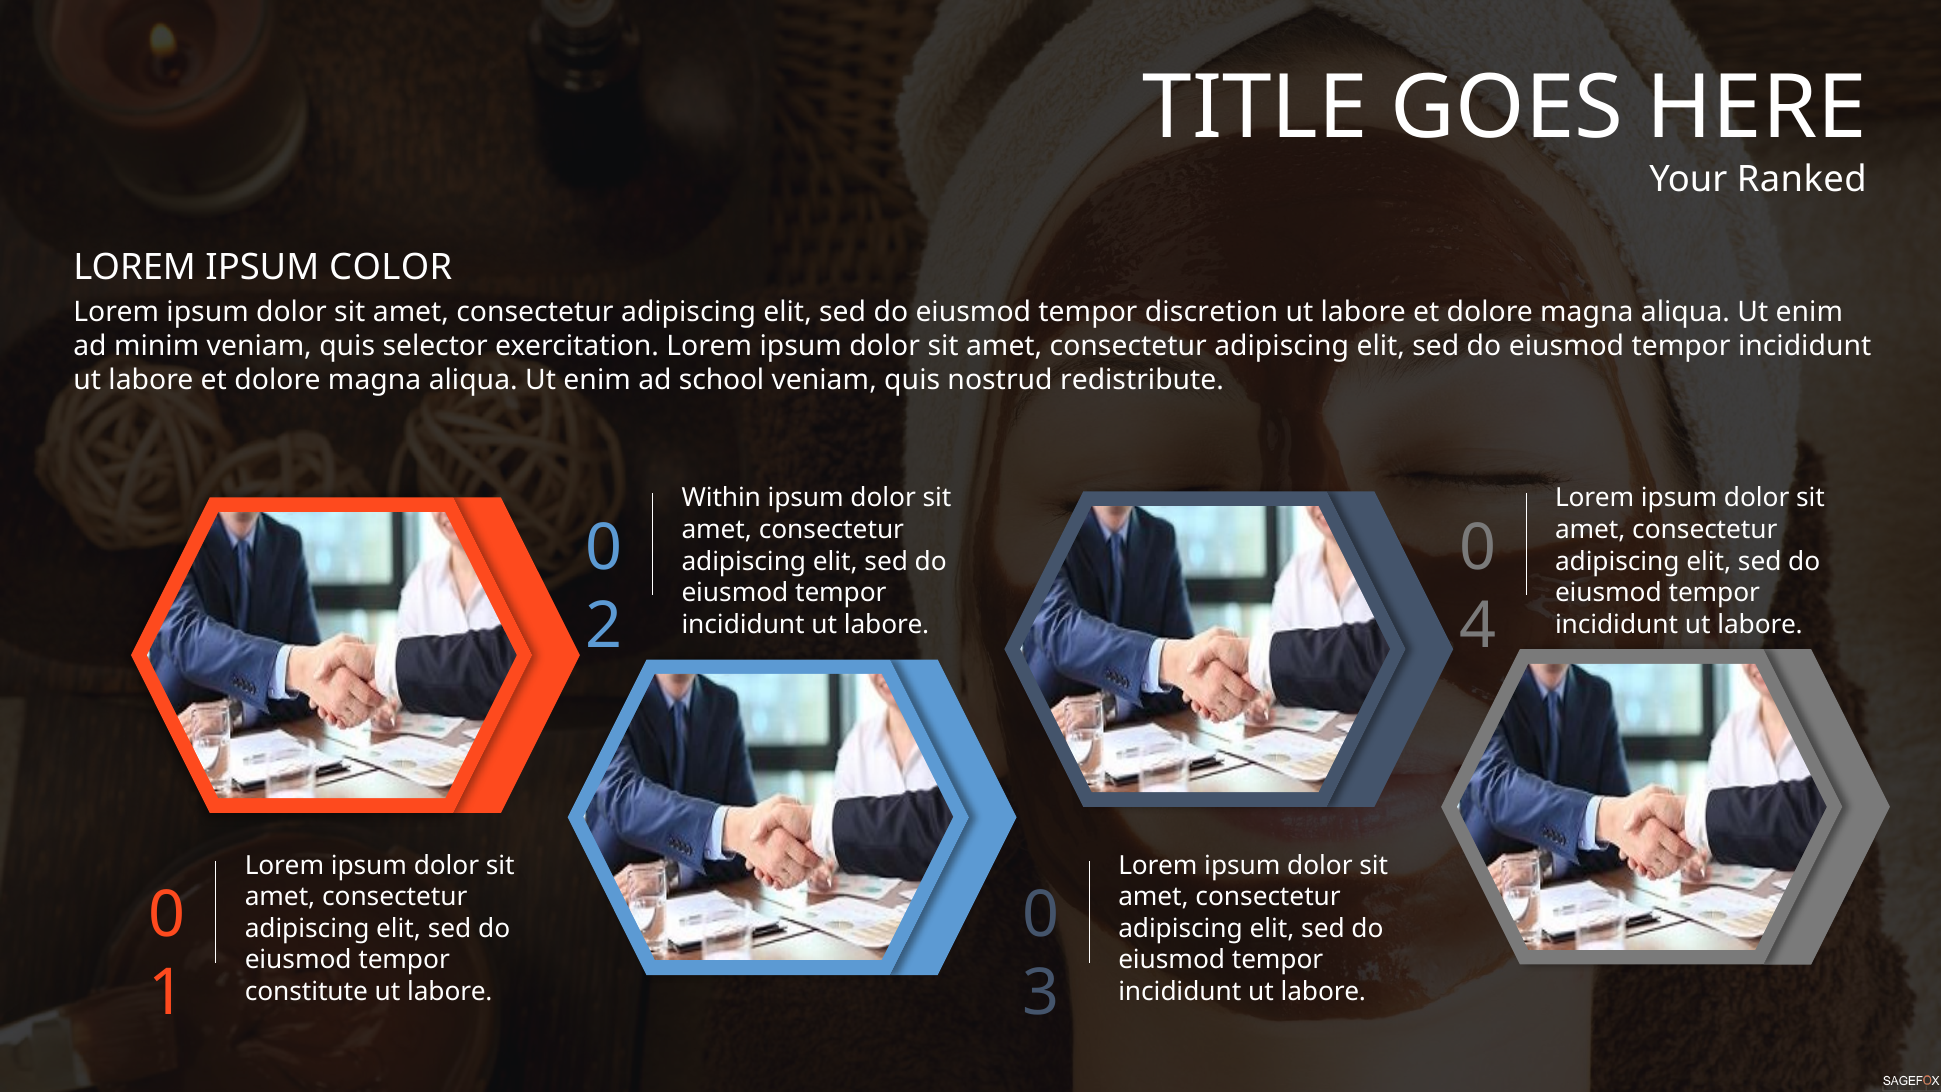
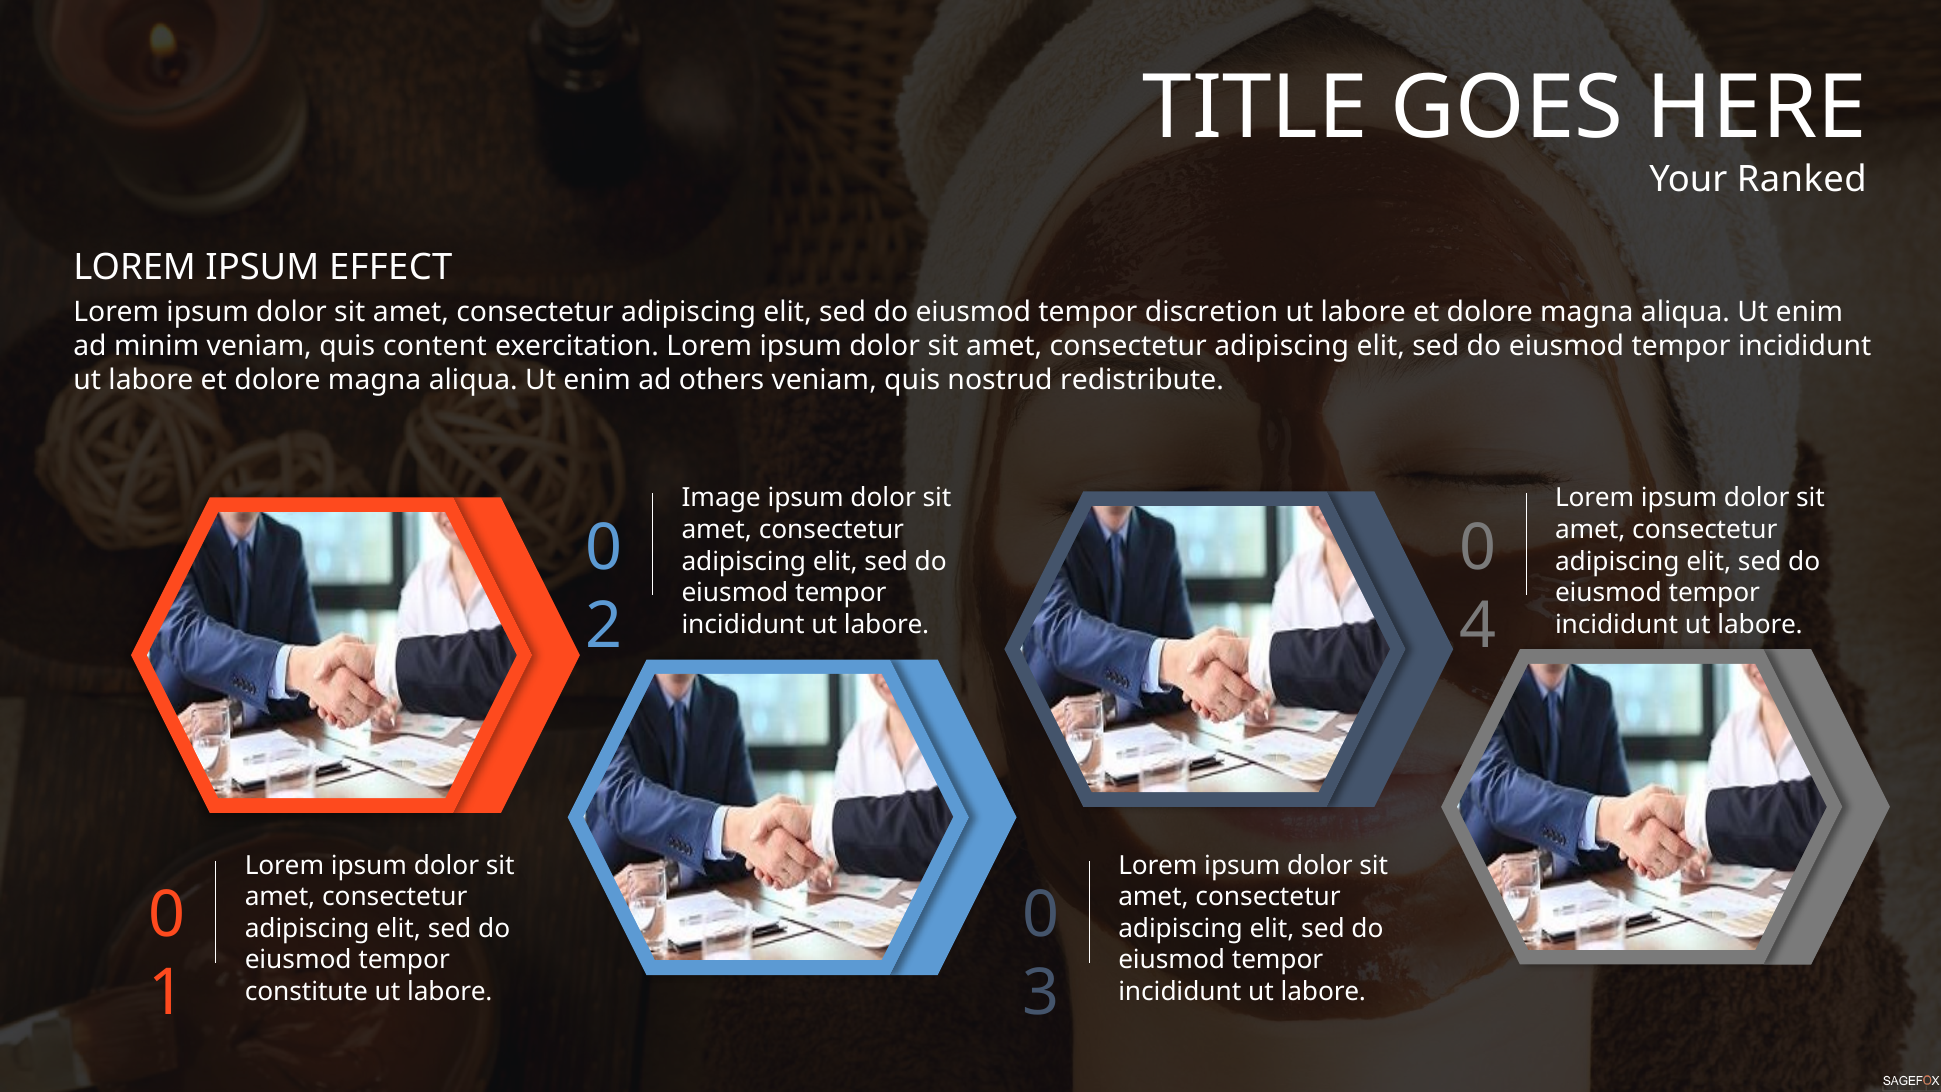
COLOR: COLOR -> EFFECT
selector: selector -> content
school: school -> others
Within: Within -> Image
